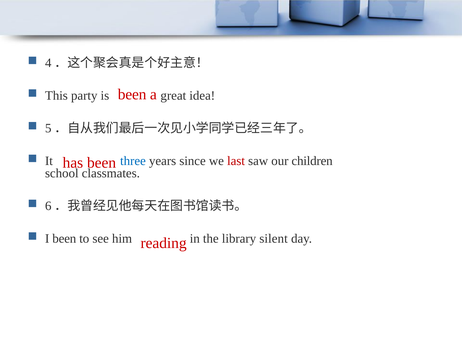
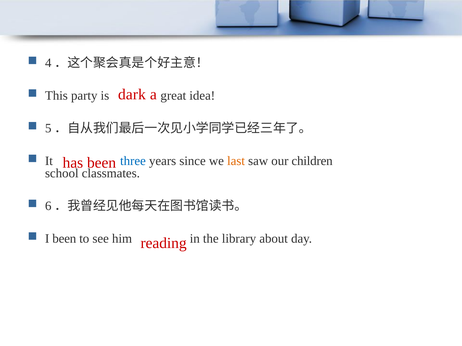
been at (132, 95): been -> dark
last colour: red -> orange
silent: silent -> about
